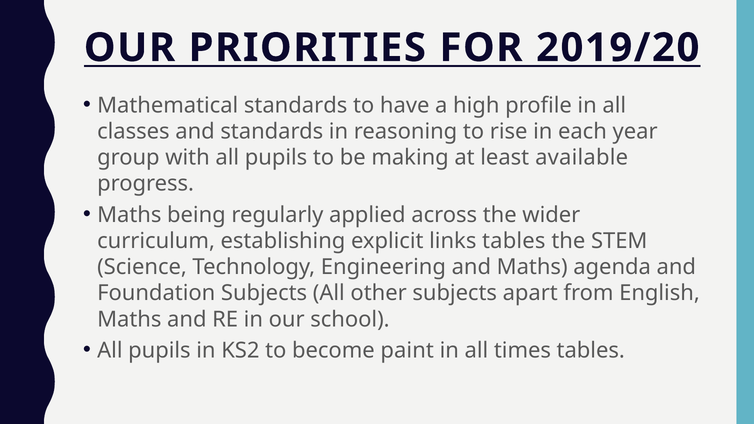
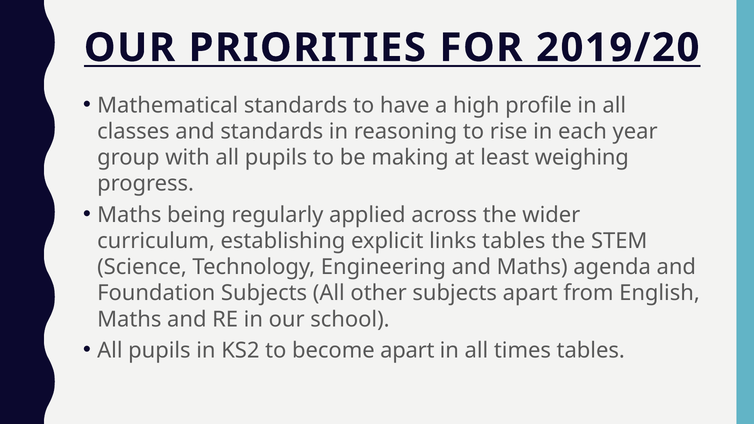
available: available -> weighing
become paint: paint -> apart
